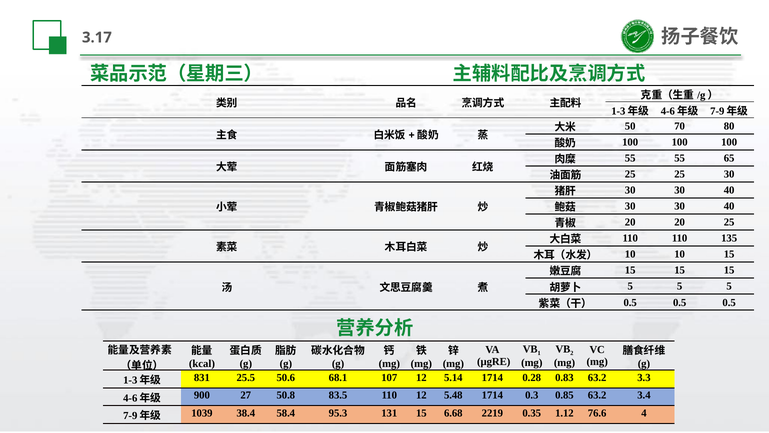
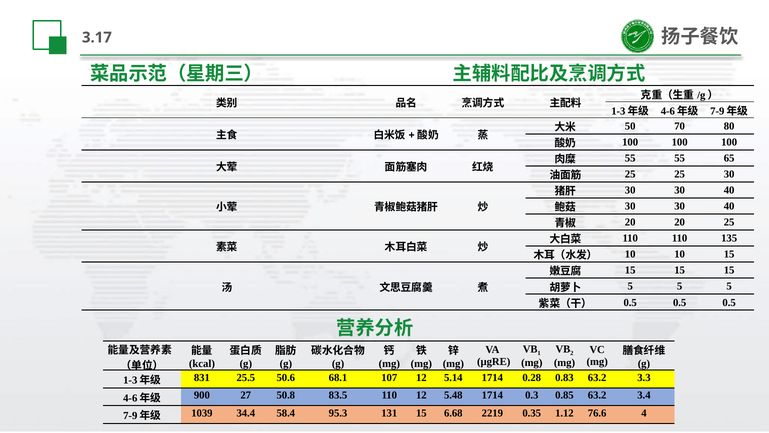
38.4: 38.4 -> 34.4
